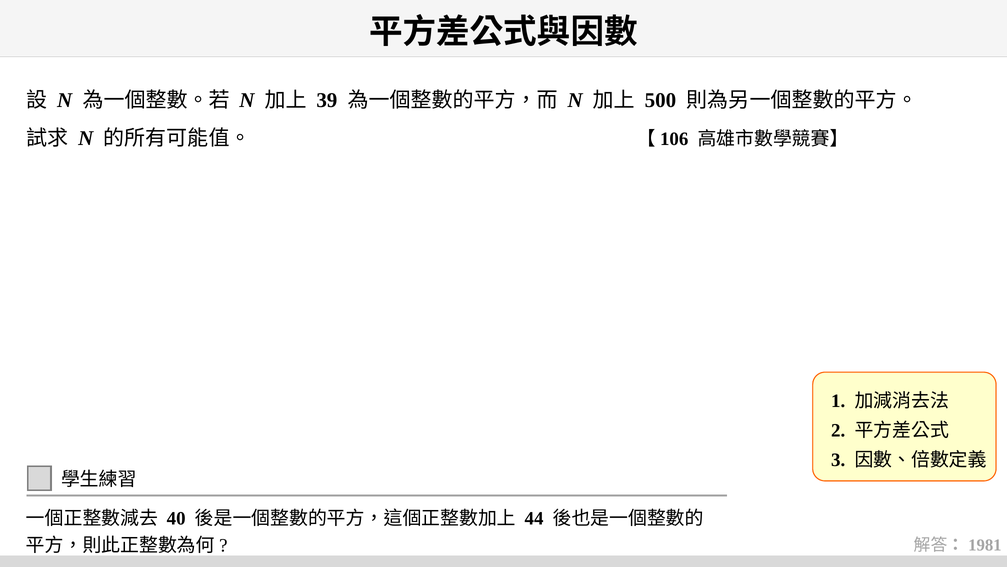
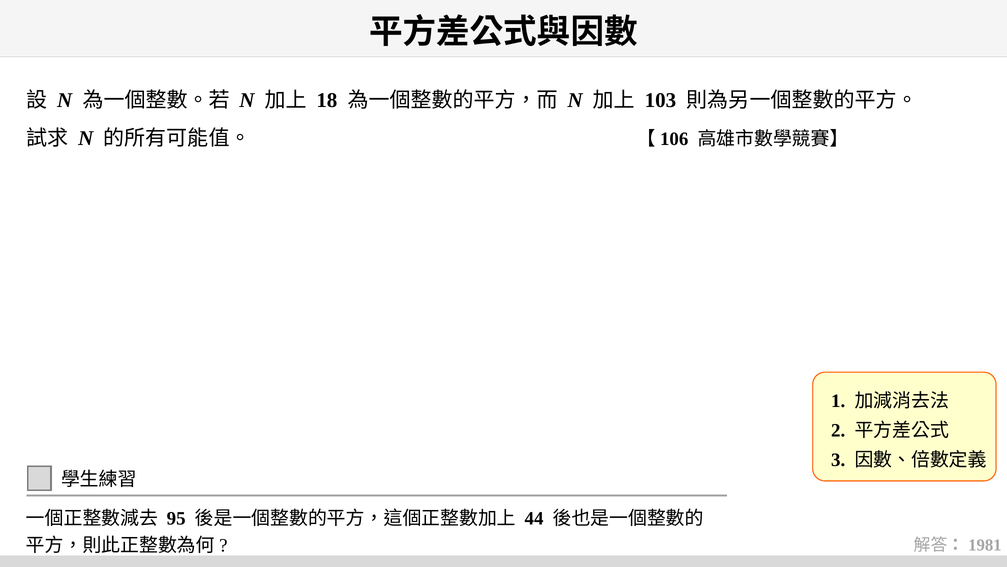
39: 39 -> 18
500: 500 -> 103
40: 40 -> 95
